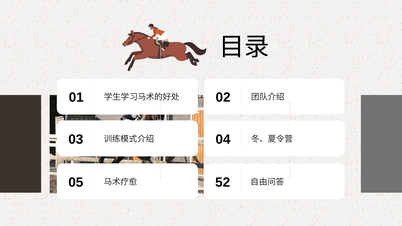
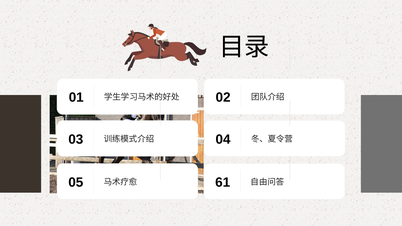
52: 52 -> 61
